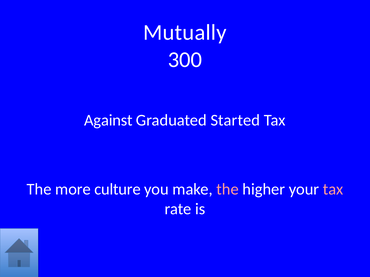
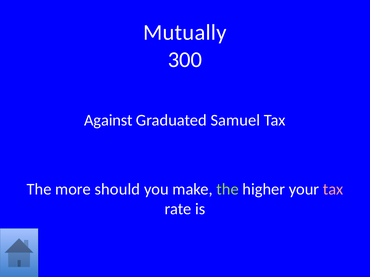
Started: Started -> Samuel
culture: culture -> should
the at (228, 190) colour: pink -> light green
